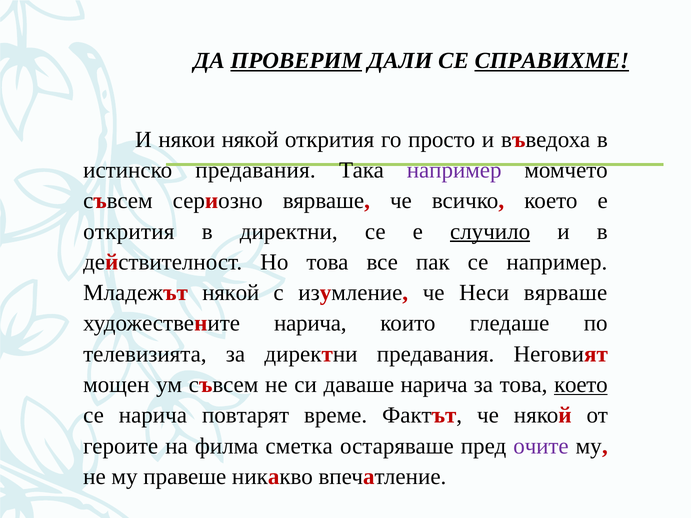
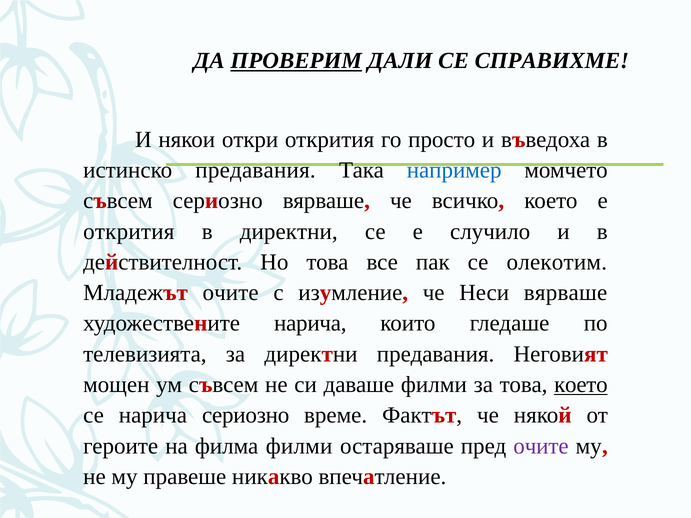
СПРАВИХМЕ underline: present -> none
някои някой: някой -> откри
например at (454, 170) colour: purple -> blue
случило underline: present -> none
се например: например -> олекотим
Младежът някой: някой -> очите
даваше нарича: нарича -> филми
нарича повтарят: повтарят -> сериозно
филма сметка: сметка -> филми
